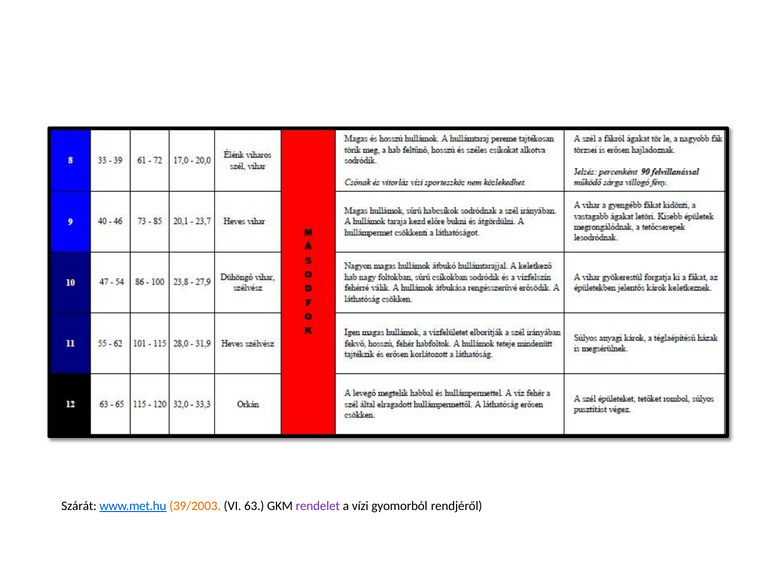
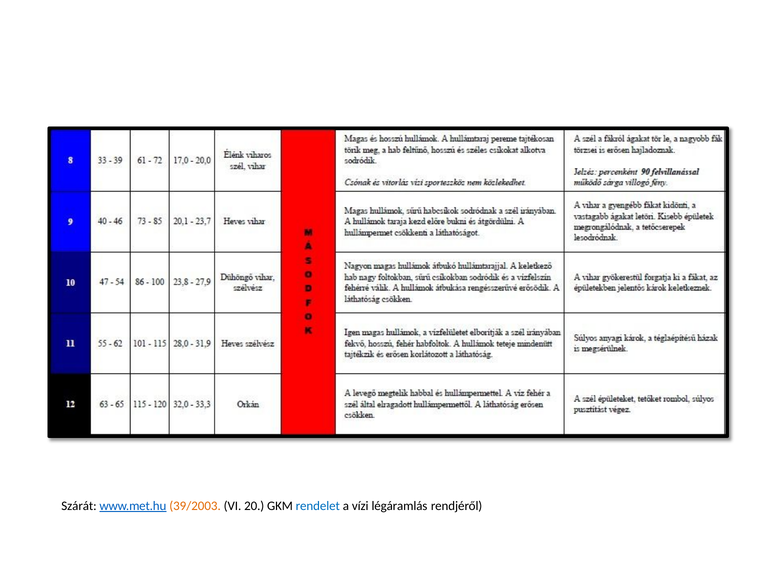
63: 63 -> 20
rendelet colour: purple -> blue
gyomorból: gyomorból -> légáramlás
